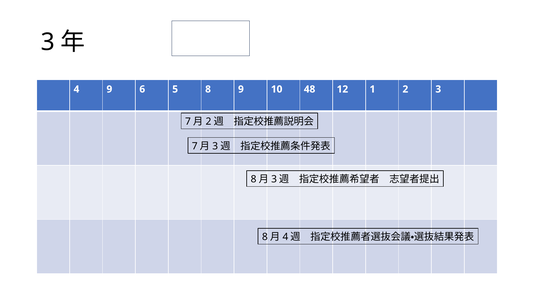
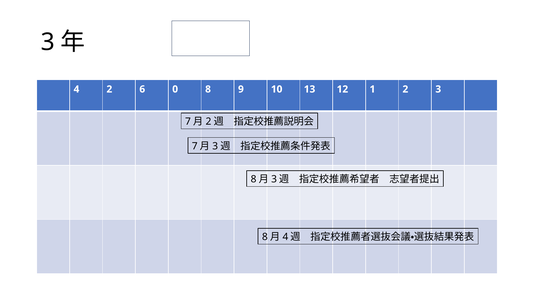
4 9: 9 -> 2
5: 5 -> 0
48: 48 -> 13
